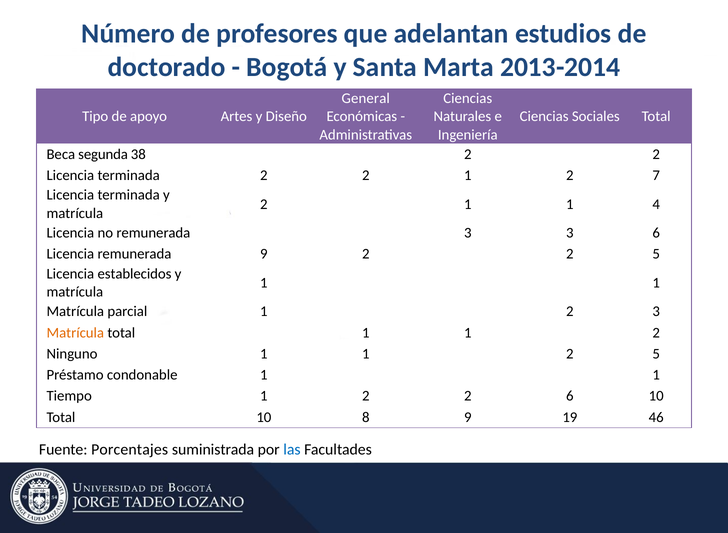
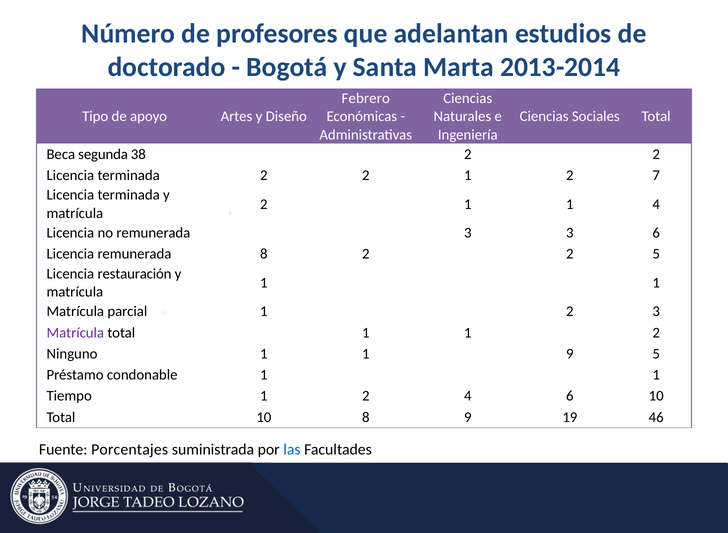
General: General -> Febrero
remunerada 9: 9 -> 8
establecidos: establecidos -> restauración
Matrícula at (75, 333) colour: orange -> purple
Ninguno 1 1 2: 2 -> 9
1 2 2: 2 -> 4
